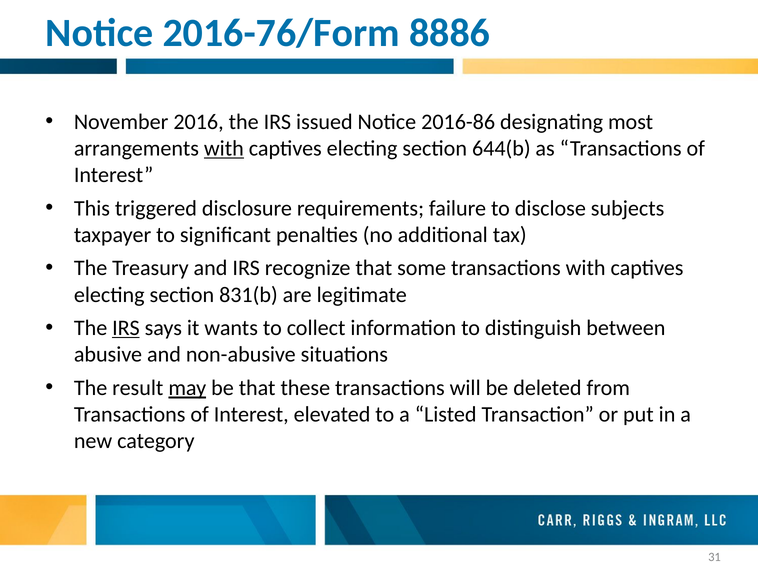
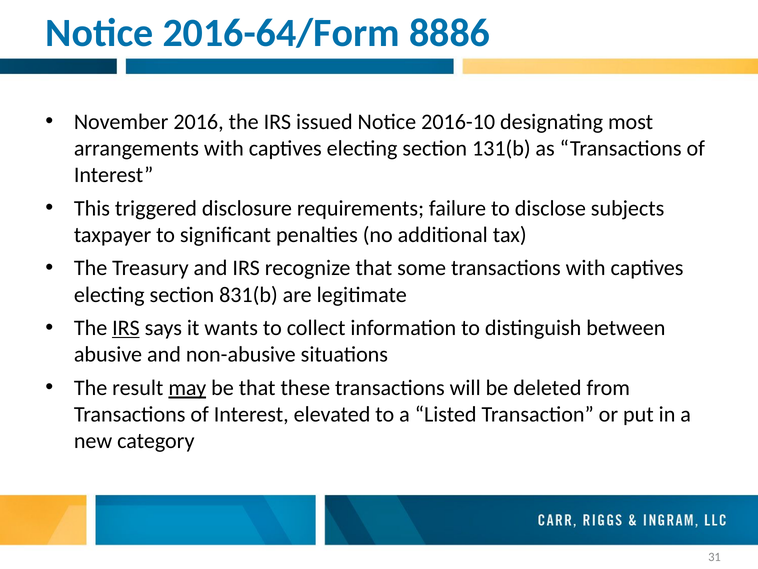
2016-76/Form: 2016-76/Form -> 2016-64/Form
2016-86: 2016-86 -> 2016-10
with at (224, 148) underline: present -> none
644(b: 644(b -> 131(b
